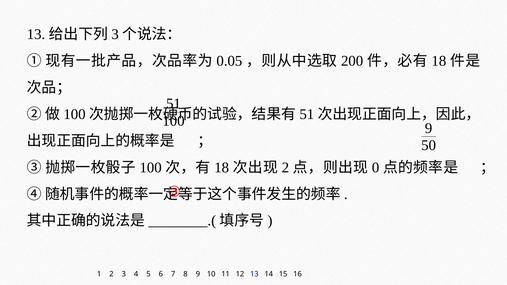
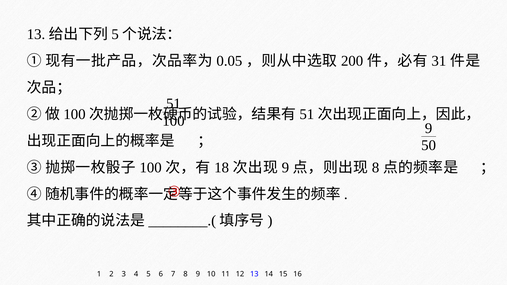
3 at (115, 34): 3 -> 5
18 at (439, 61): 18 -> 31
2 at (285, 168): 2 -> 9
0 at (376, 168): 0 -> 8
